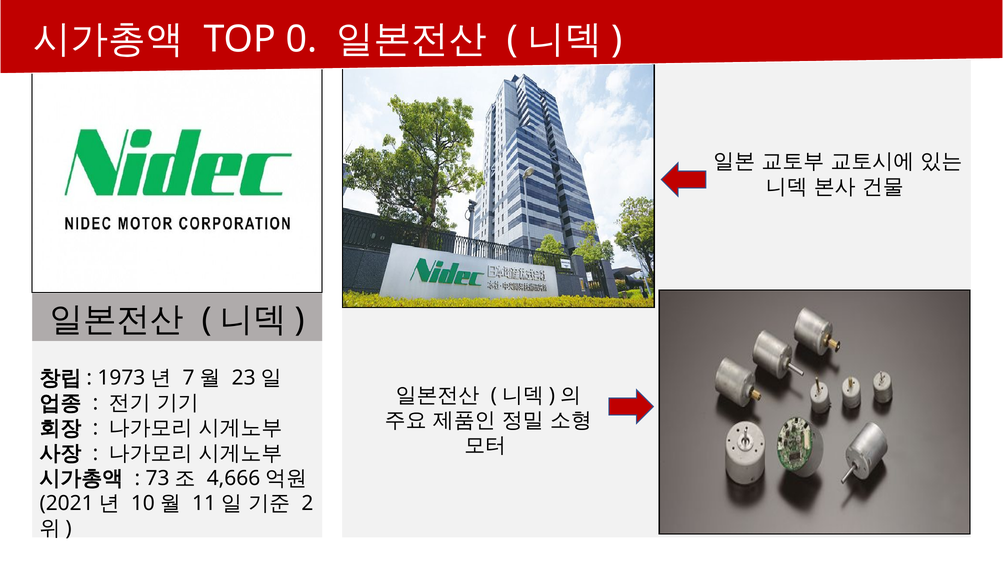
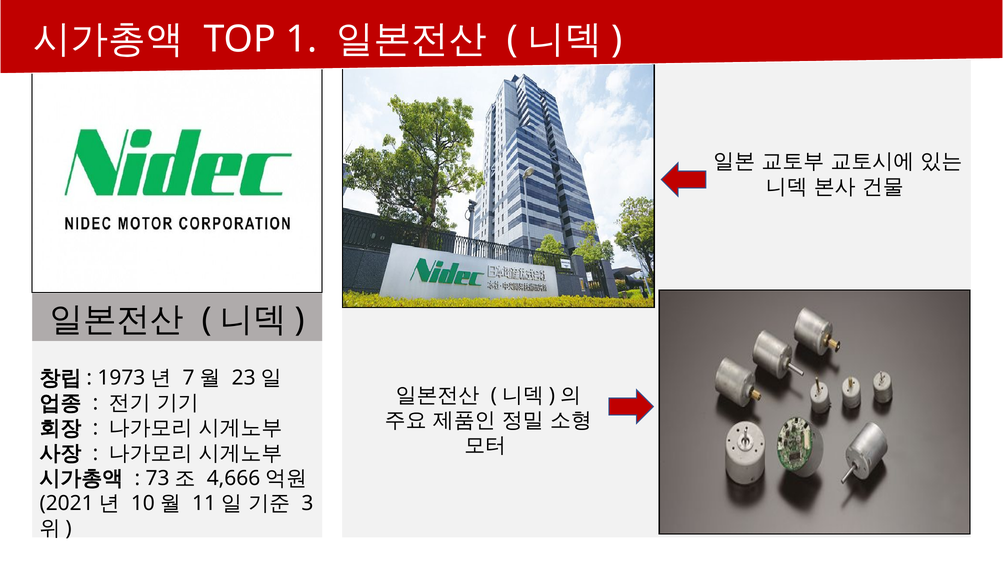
0: 0 -> 1
2: 2 -> 3
